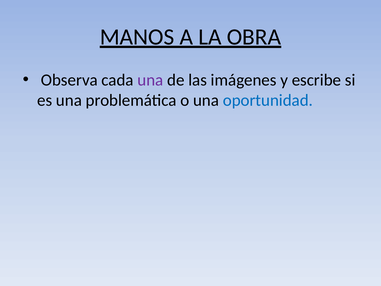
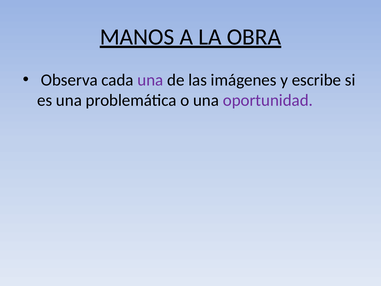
oportunidad colour: blue -> purple
